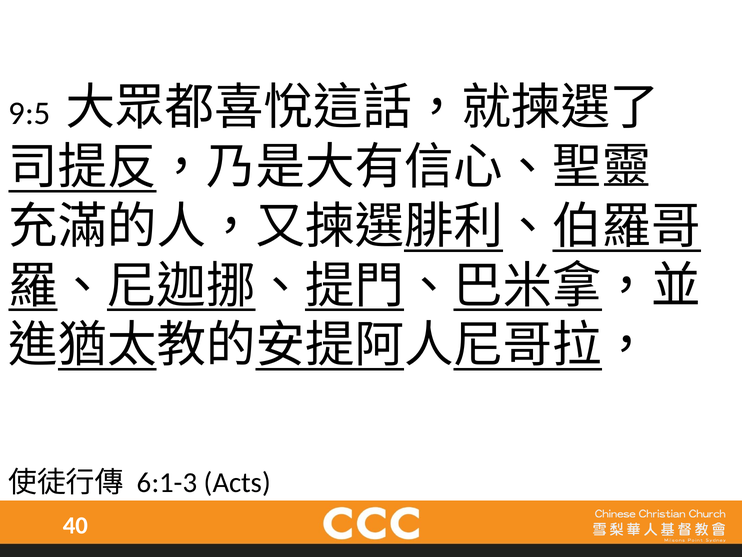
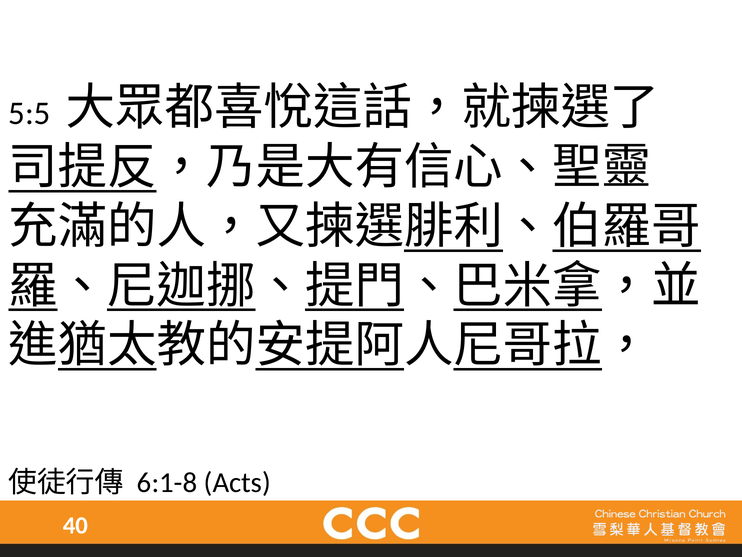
9:5: 9:5 -> 5:5
6:1-3: 6:1-3 -> 6:1-8
